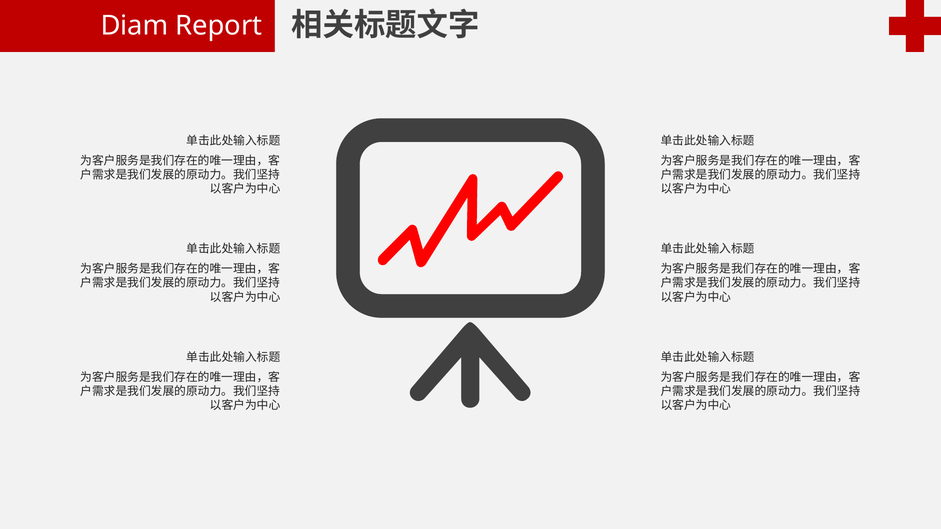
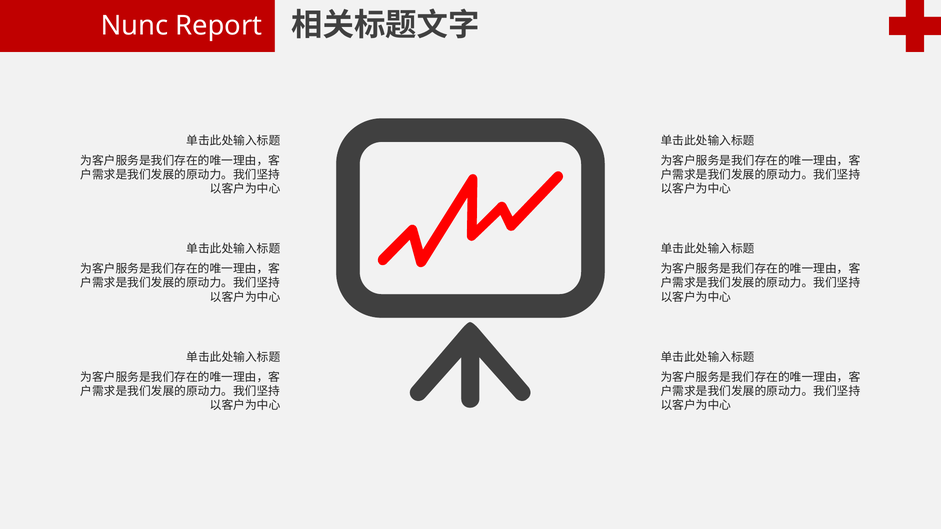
Diam: Diam -> Nunc
